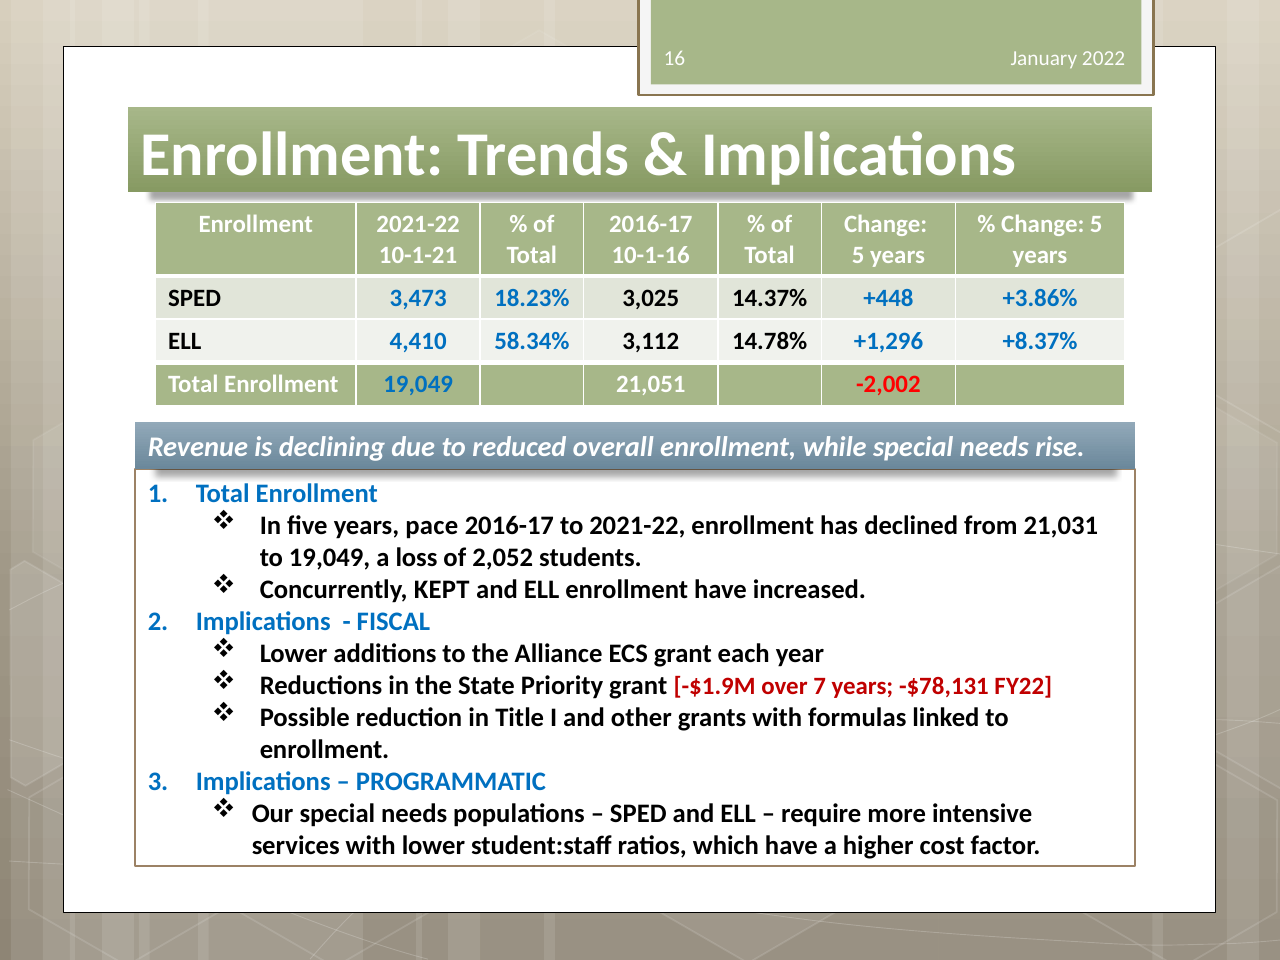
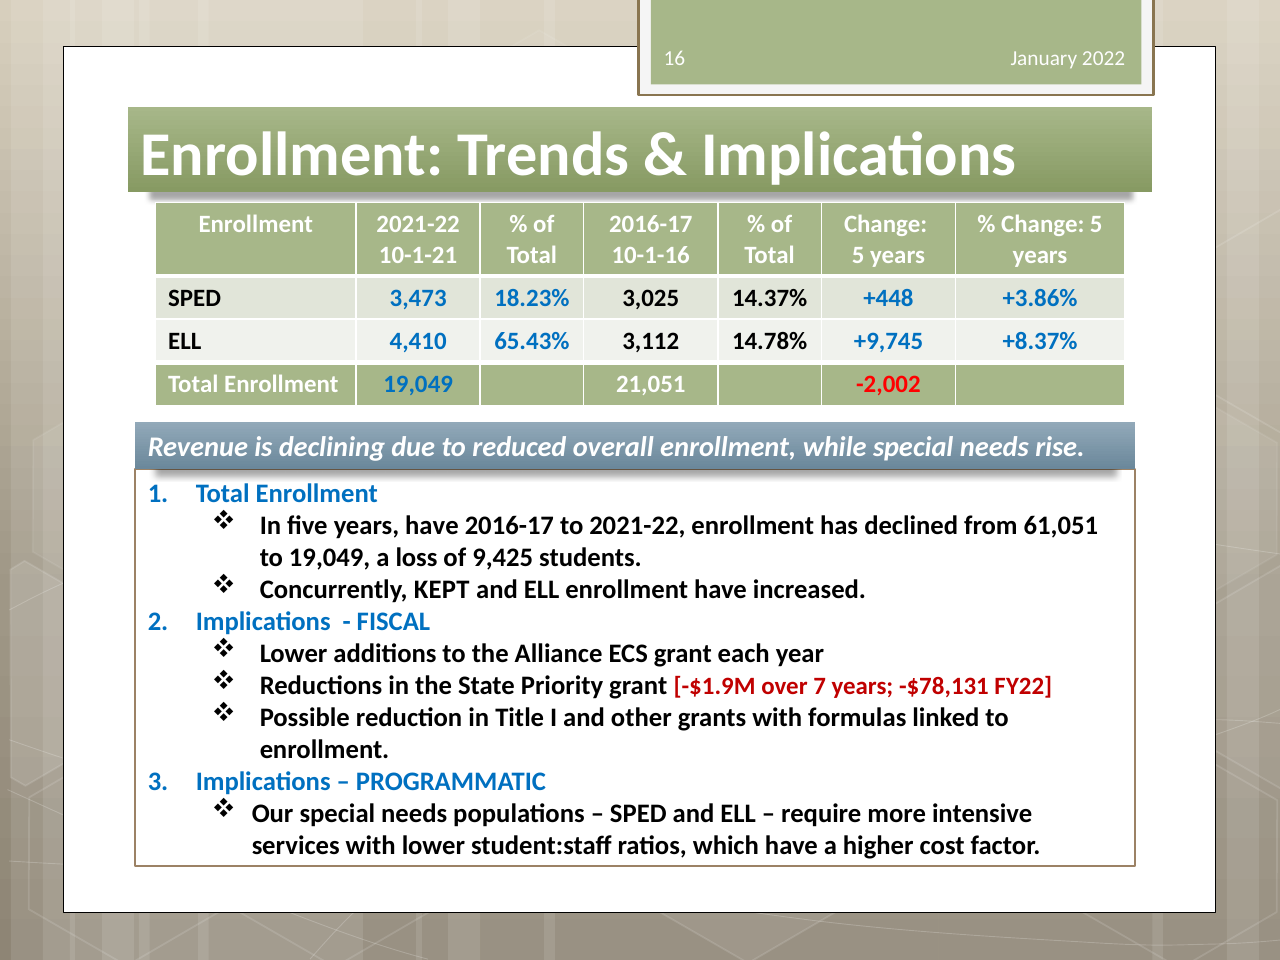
58.34%: 58.34% -> 65.43%
+1,296: +1,296 -> +9,745
years pace: pace -> have
21,031: 21,031 -> 61,051
2,052: 2,052 -> 9,425
